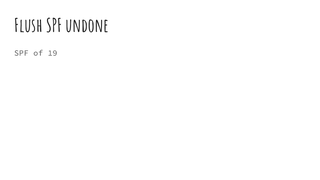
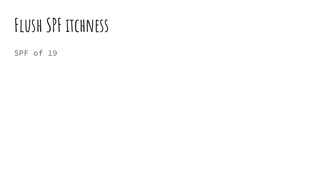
undone: undone -> itchness
